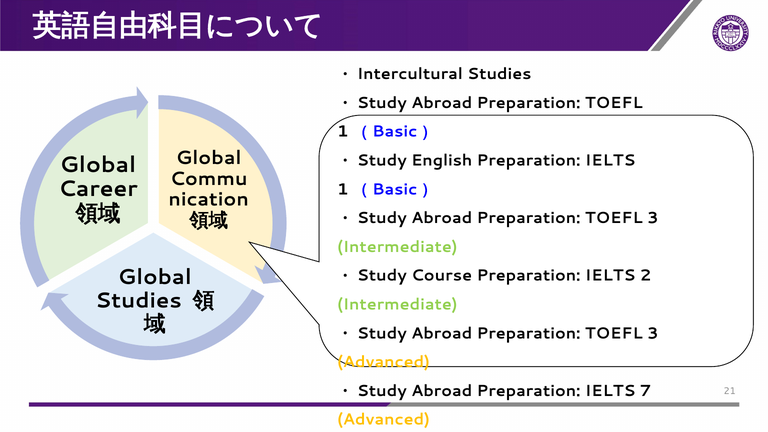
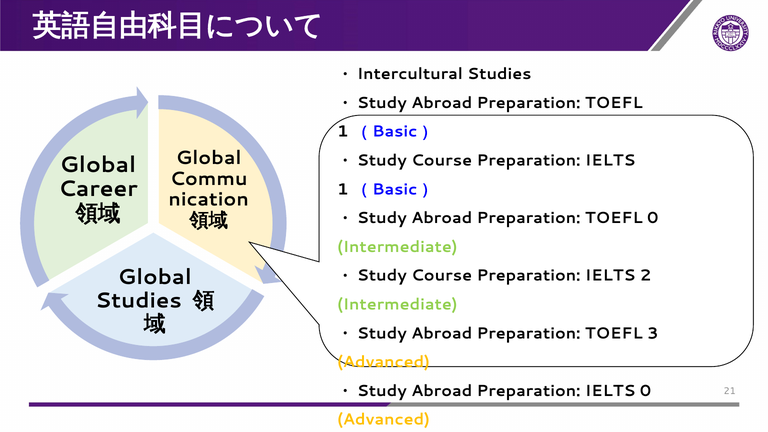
English at (442, 160): English -> Course
3 at (653, 218): 3 -> 0
IELTS 7: 7 -> 0
